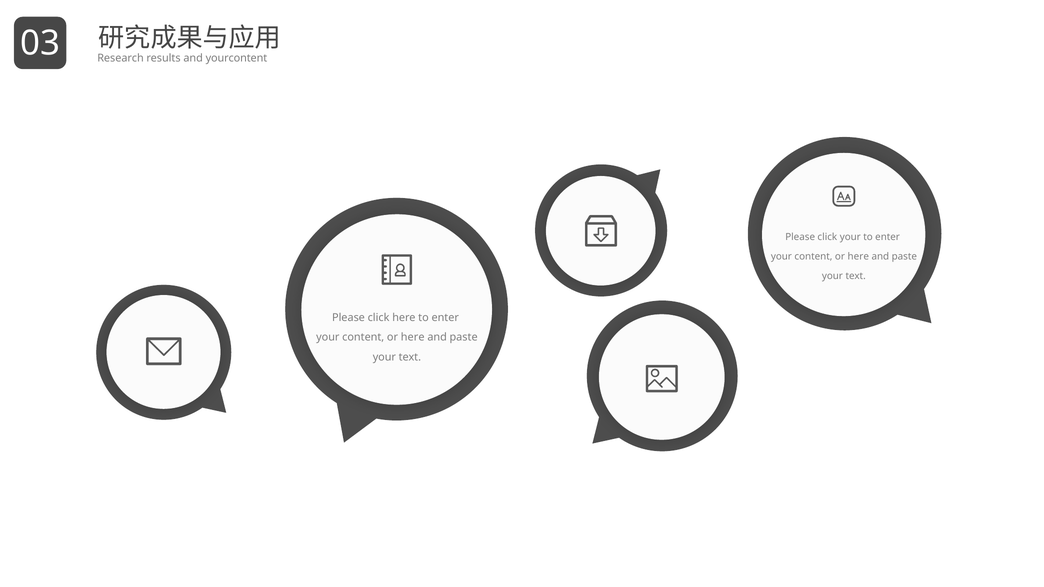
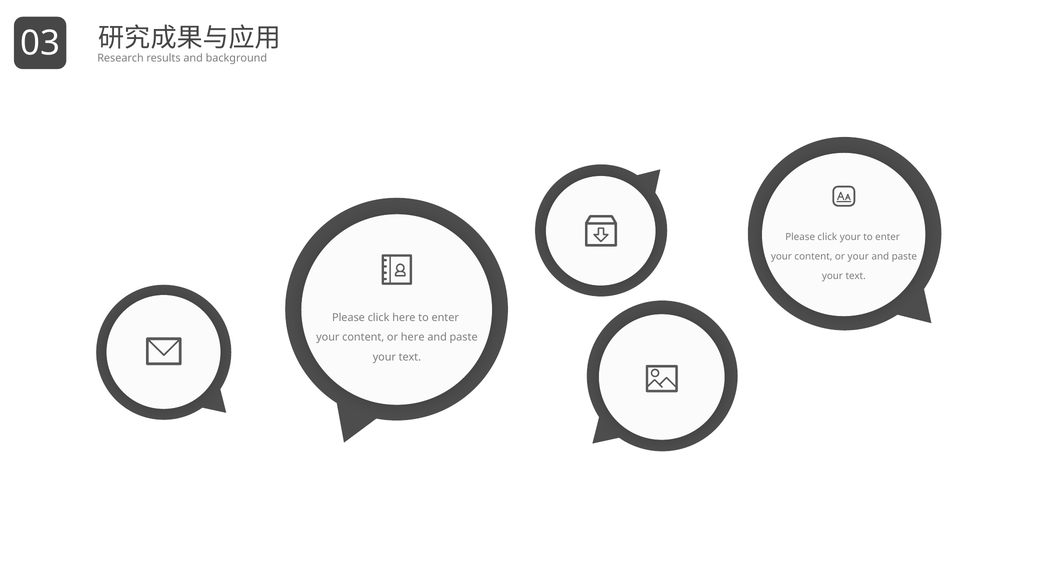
yourcontent: yourcontent -> background
here at (858, 257): here -> your
